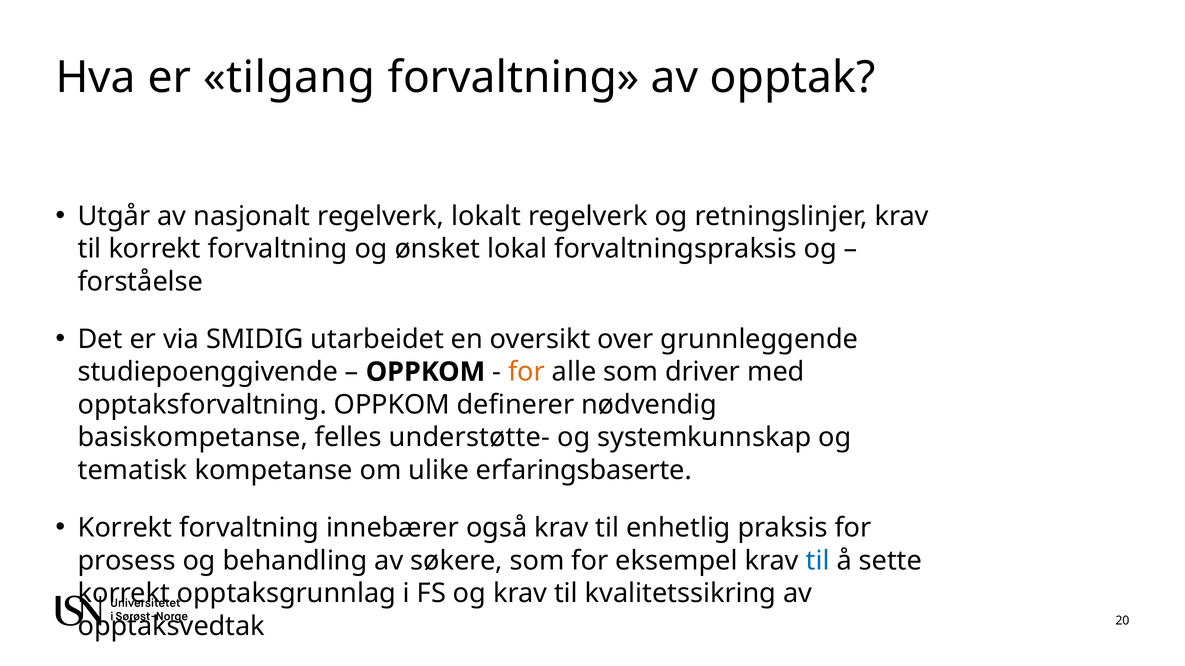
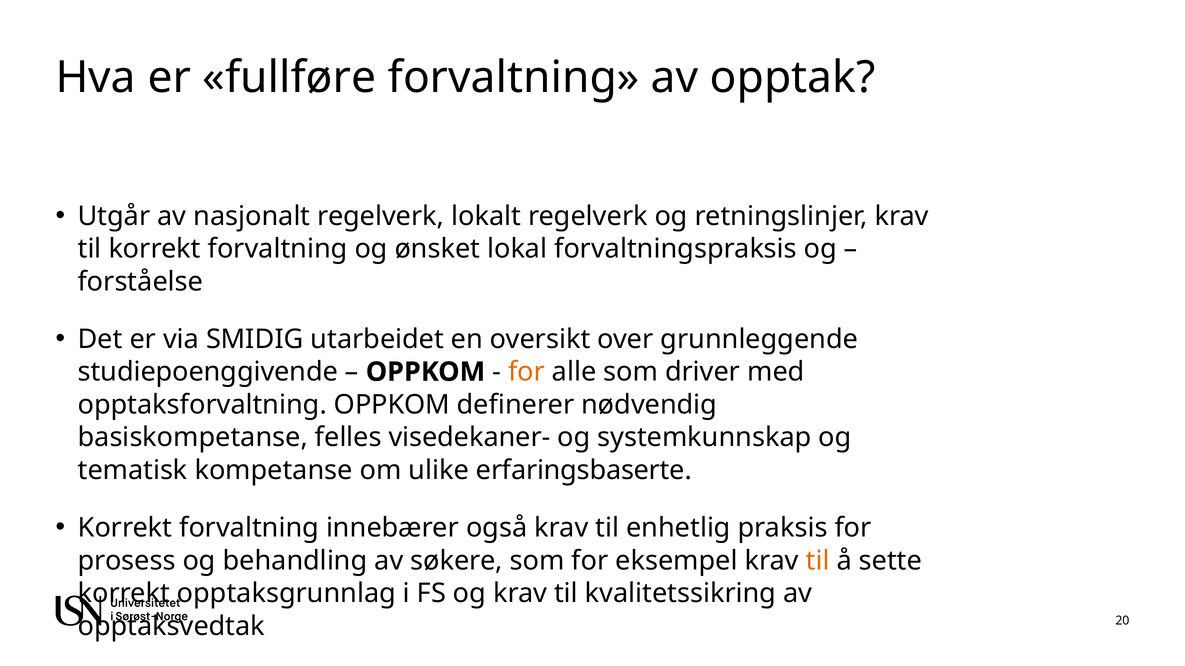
tilgang: tilgang -> fullføre
understøtte-: understøtte- -> visedekaner-
til at (818, 561) colour: blue -> orange
